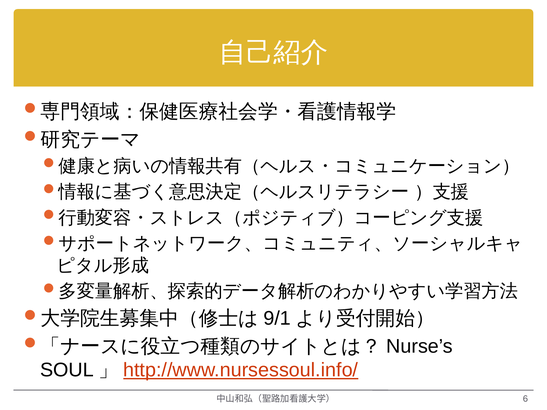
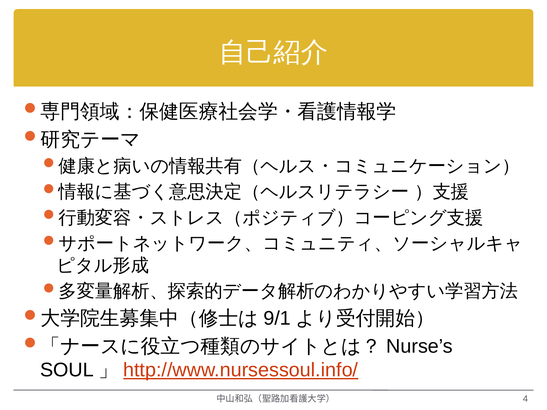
6: 6 -> 4
